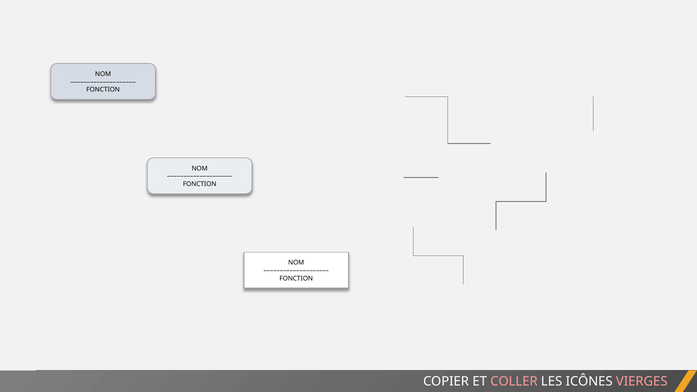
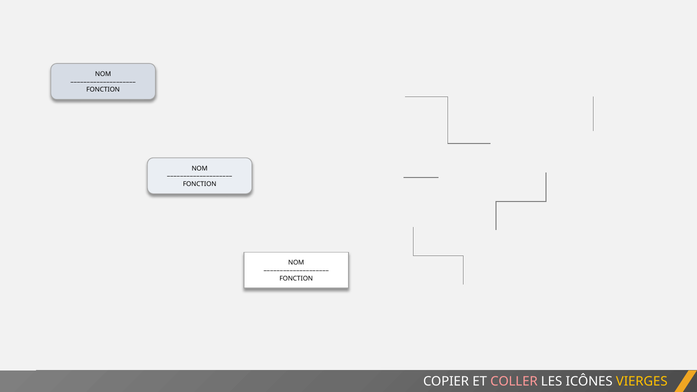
VIERGES colour: pink -> yellow
